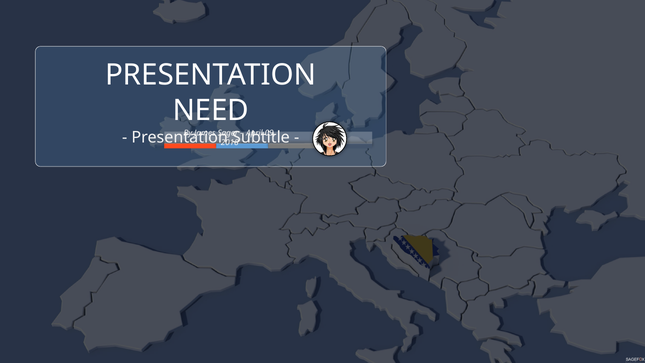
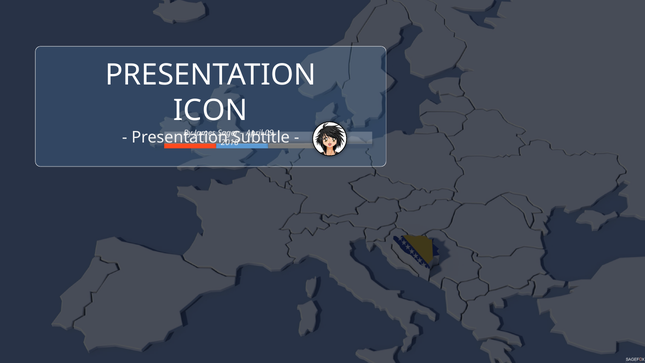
NEED: NEED -> ICON
